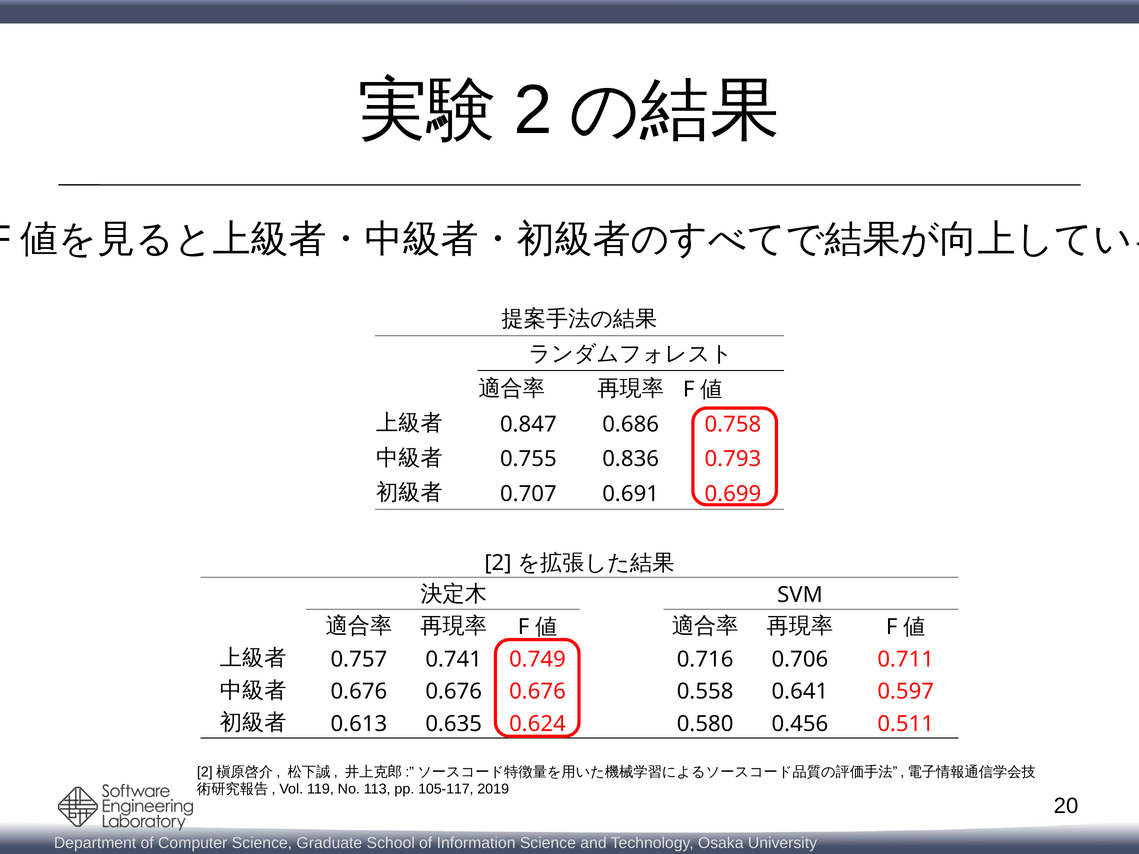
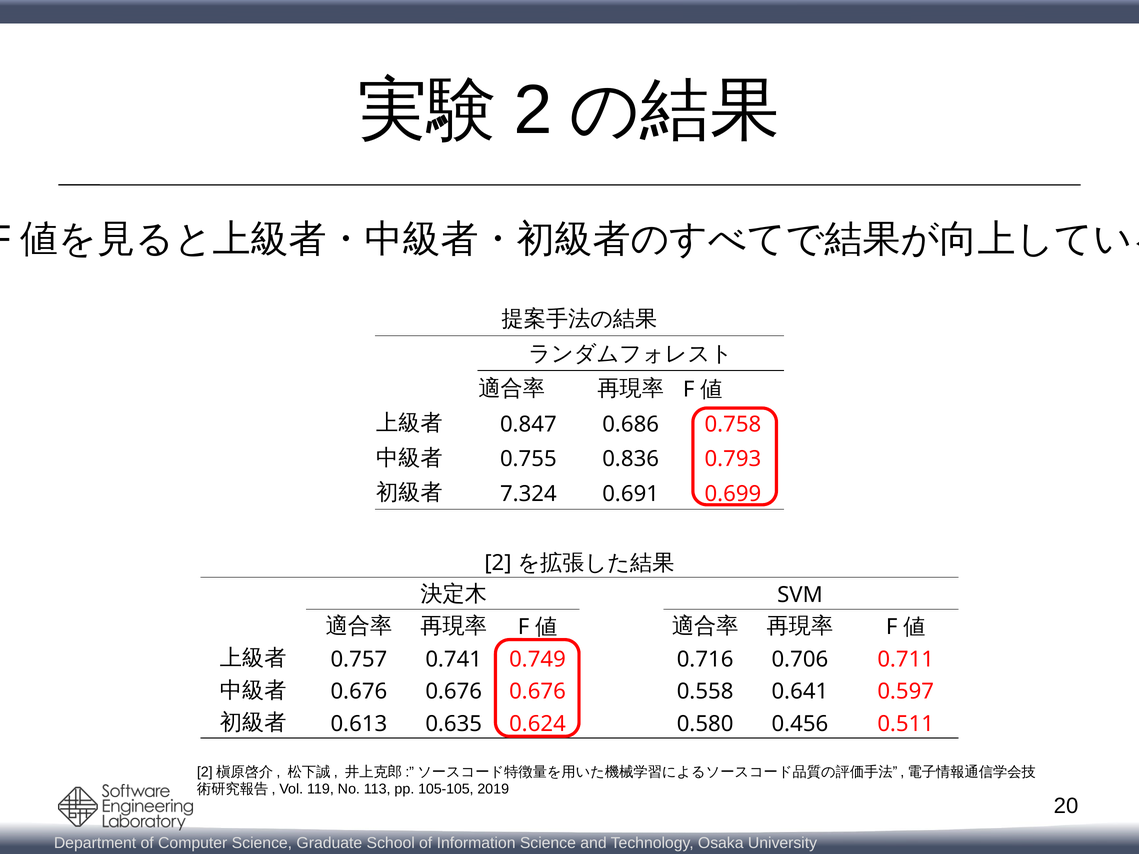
0.707: 0.707 -> 7.324
105-117: 105-117 -> 105-105
